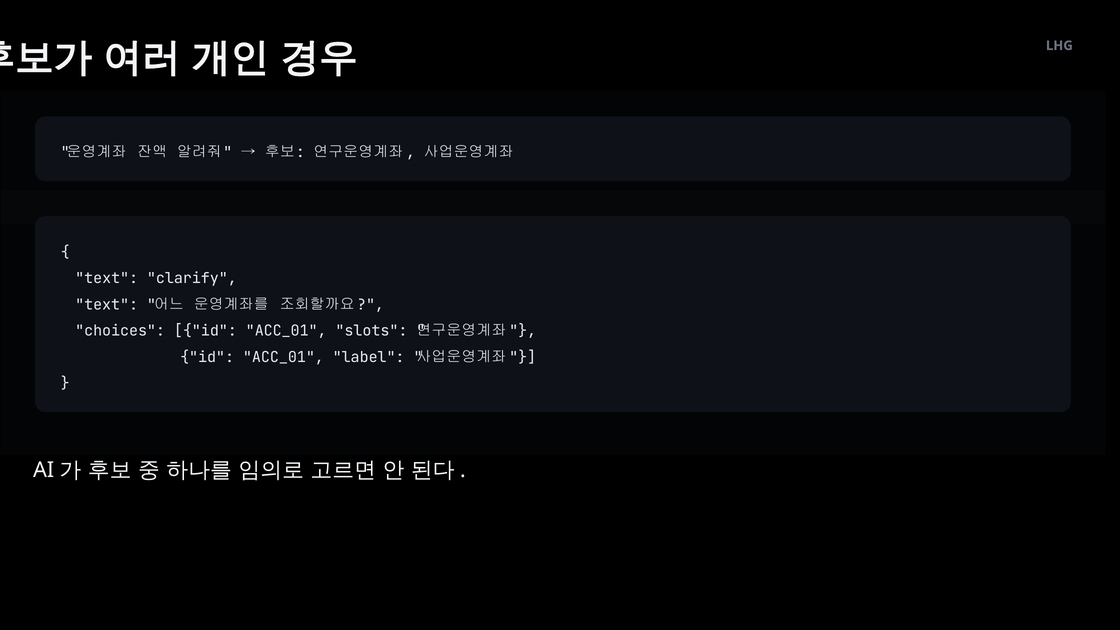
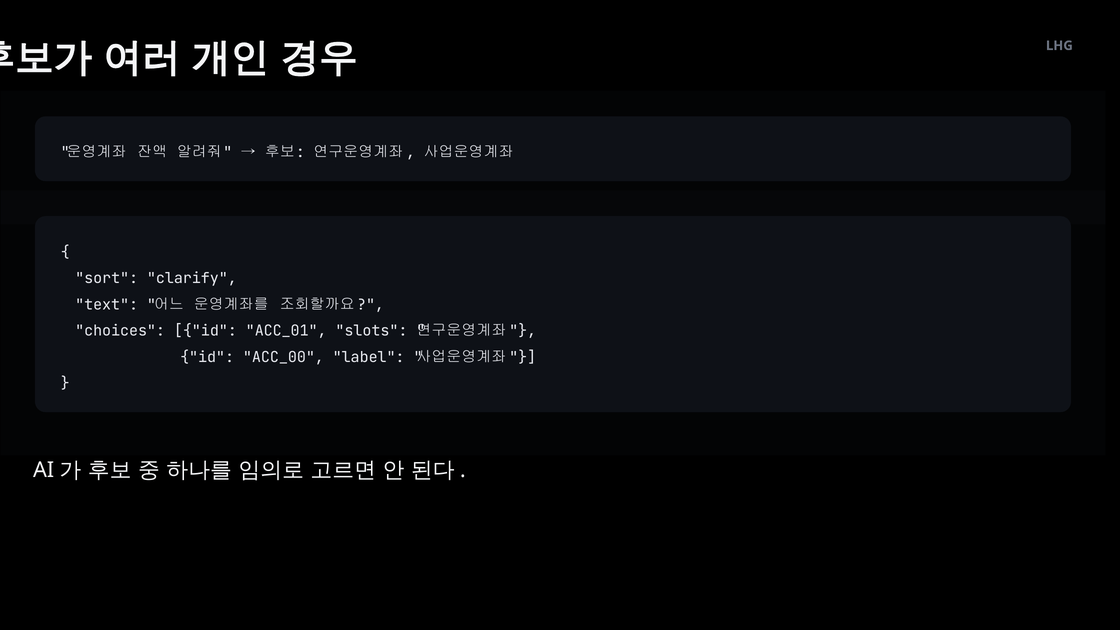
text at (107, 278): text -> sort
ACC_01 at (283, 357): ACC_01 -> ACC_00
